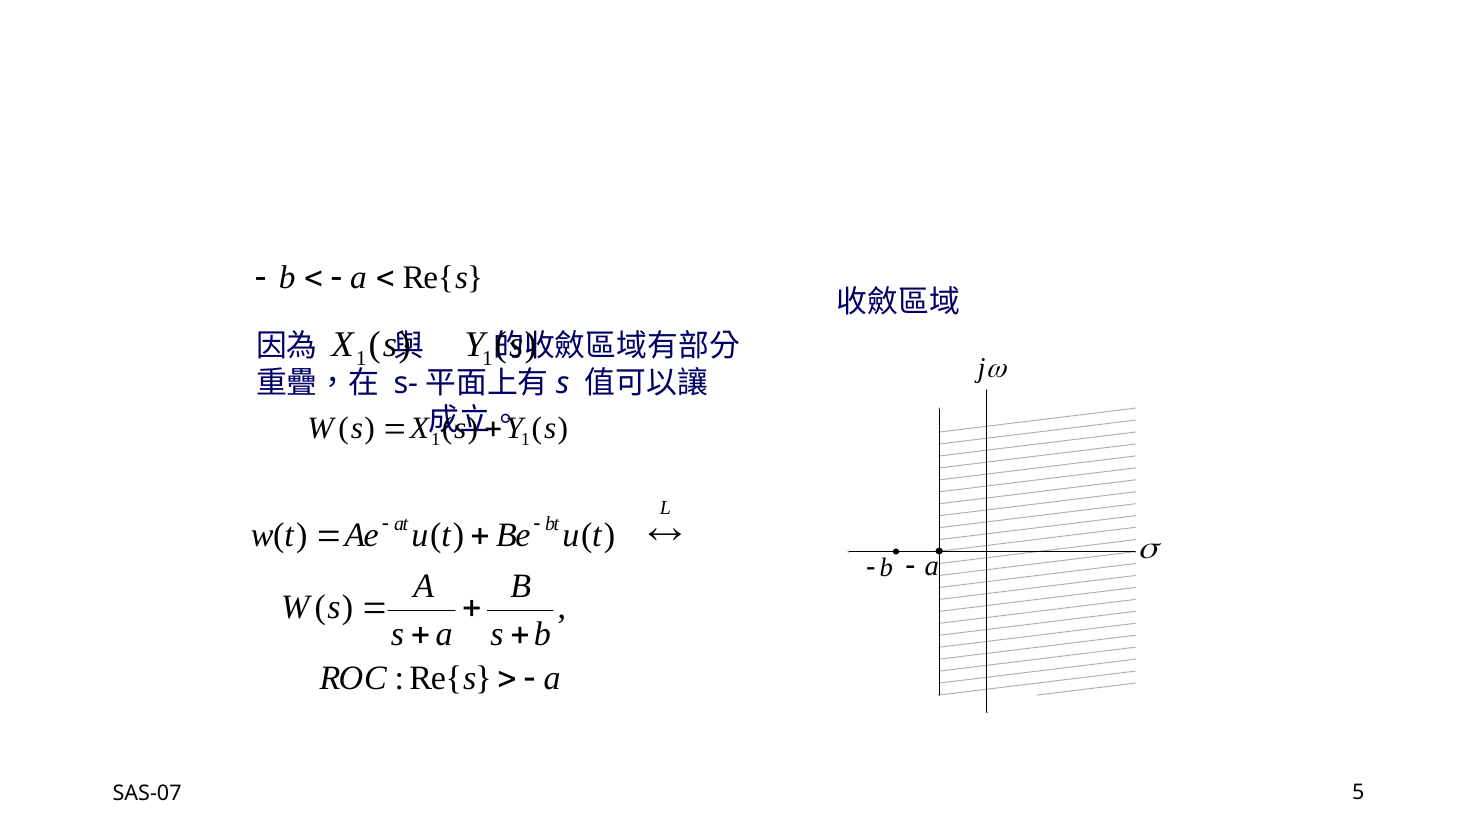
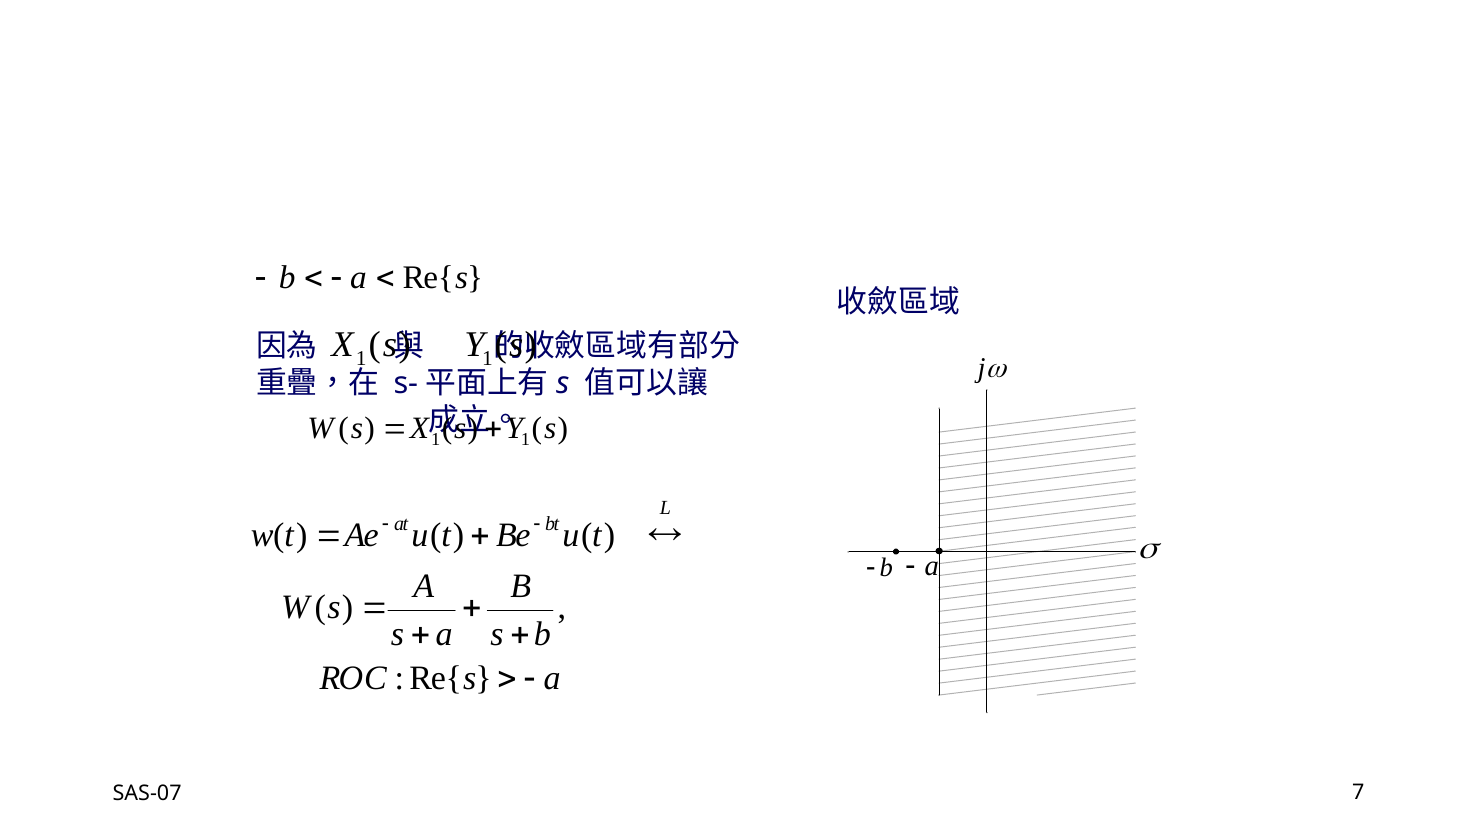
5: 5 -> 7
